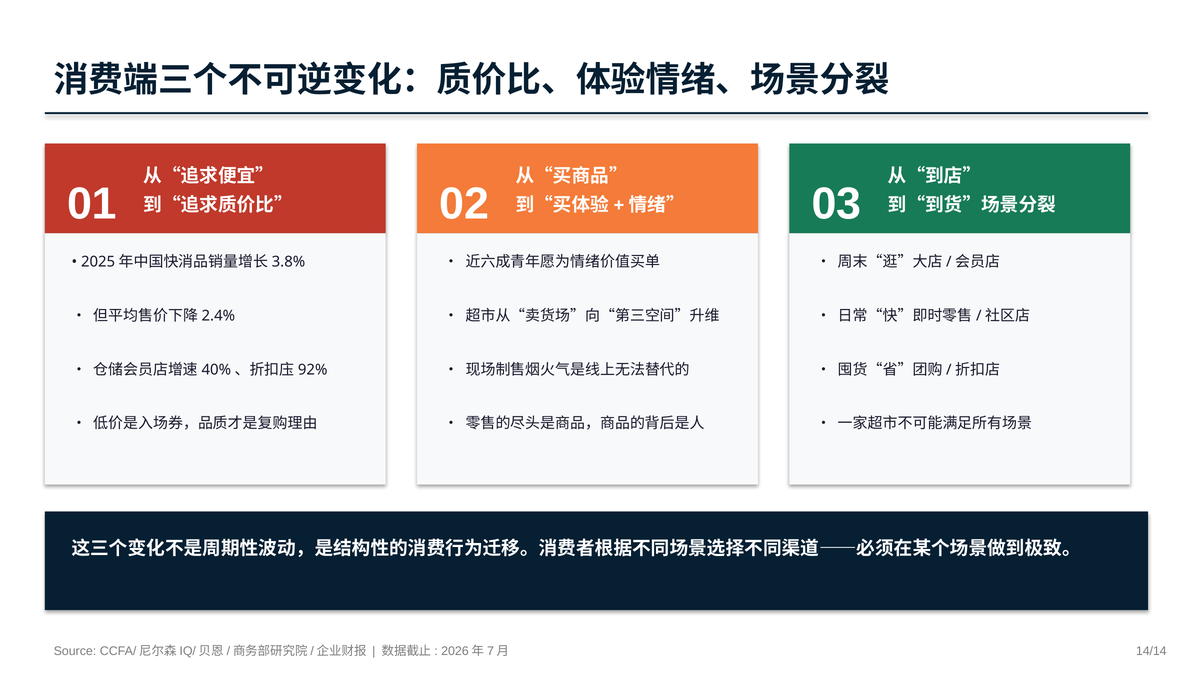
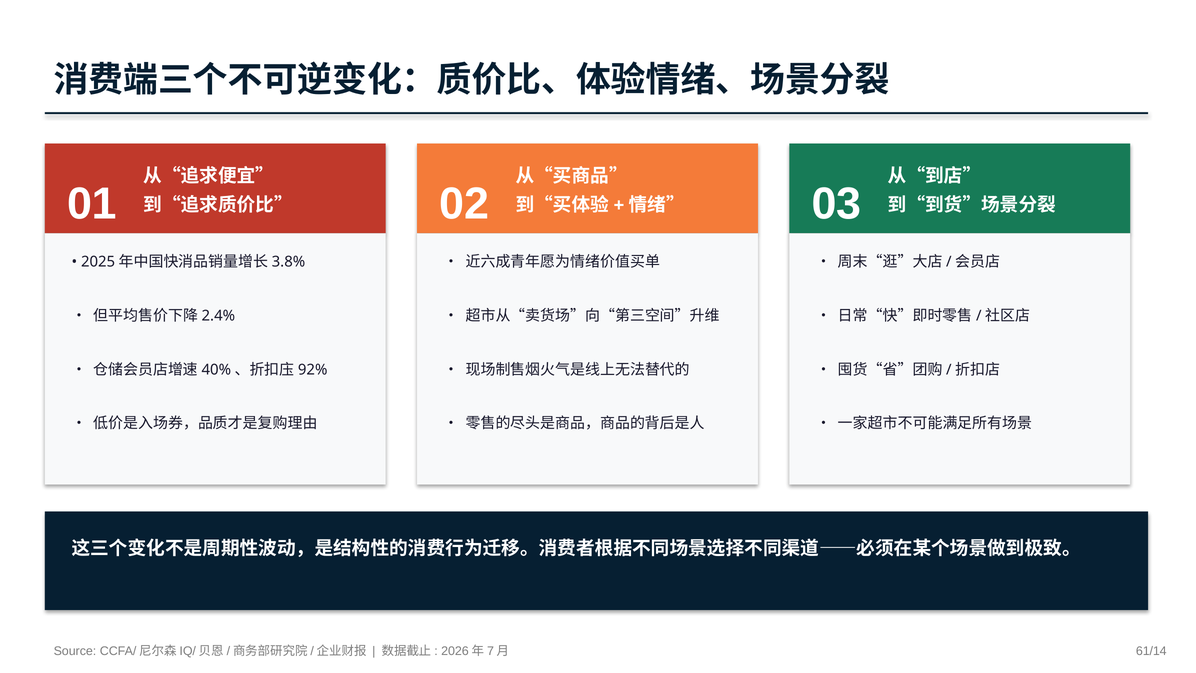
14/14: 14/14 -> 61/14
